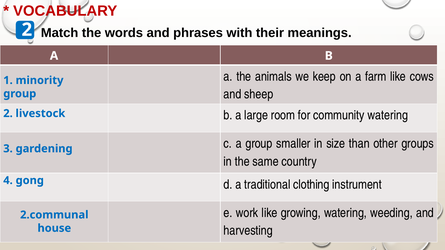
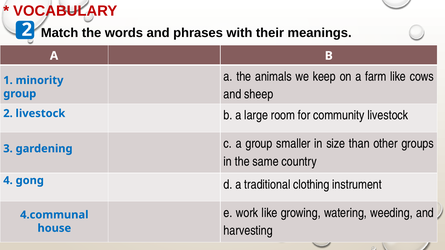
community watering: watering -> livestock
2.communal: 2.communal -> 4.communal
